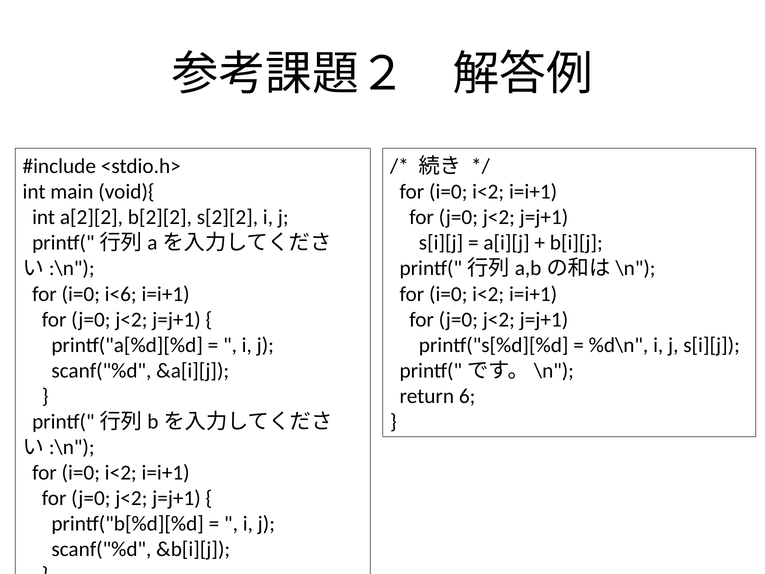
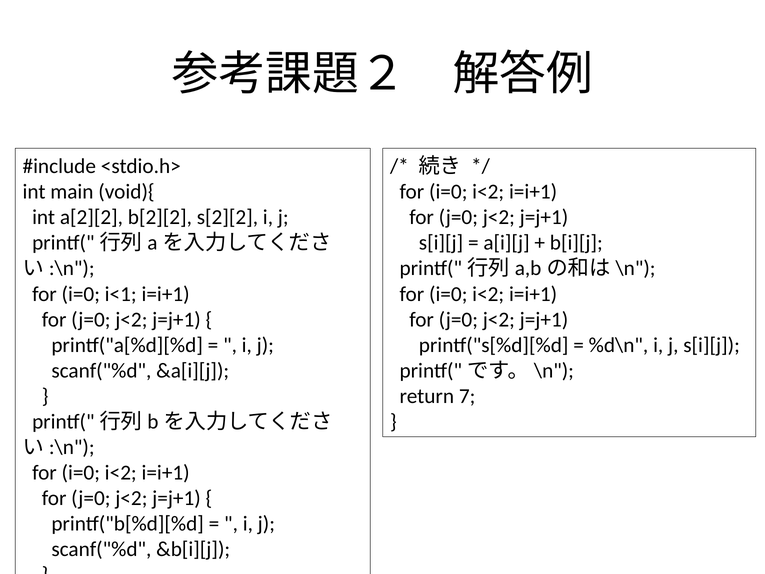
i<6: i<6 -> i<1
6: 6 -> 7
